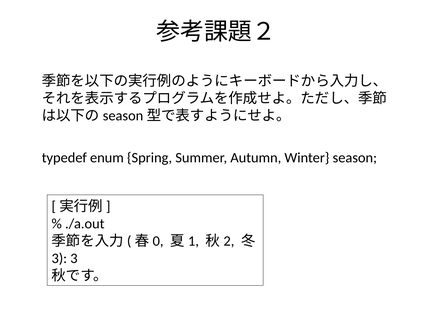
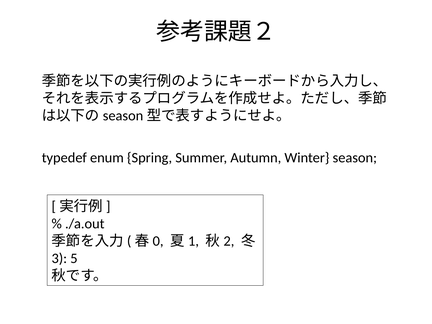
3 at (74, 258): 3 -> 5
